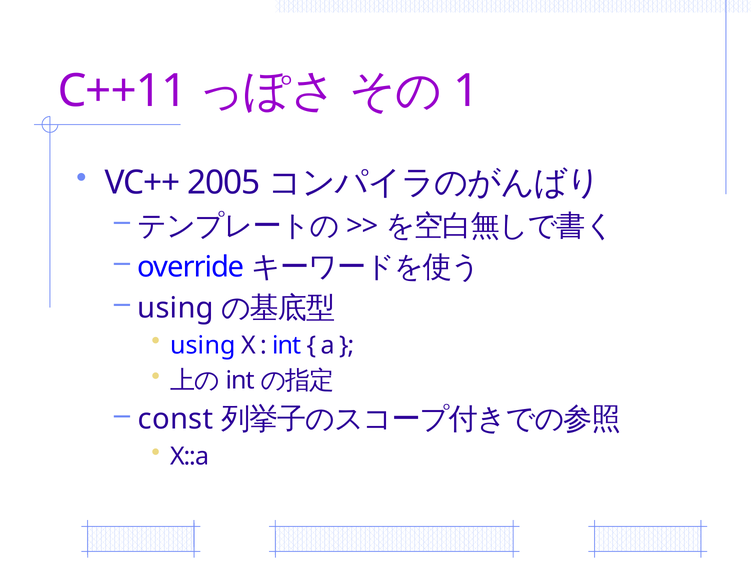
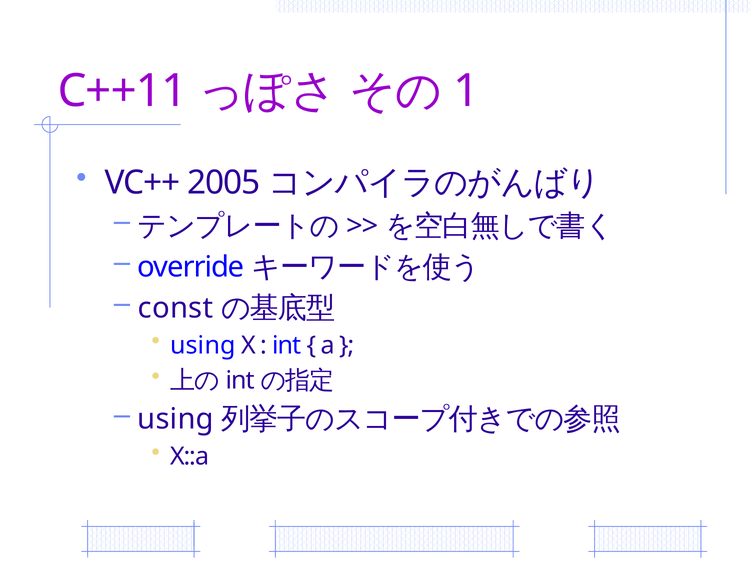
using at (176, 308): using -> const
const at (176, 419): const -> using
